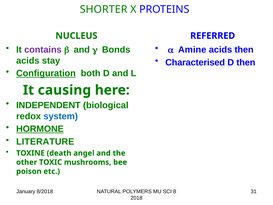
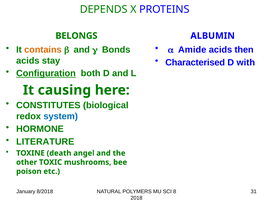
SHORTER: SHORTER -> DEPENDS
NUCLEUS: NUCLEUS -> BELONGS
REFERRED: REFERRED -> ALBUMIN
contains colour: purple -> orange
Amine: Amine -> Amide
D then: then -> with
INDEPENDENT: INDEPENDENT -> CONSTITUTES
HORMONE underline: present -> none
